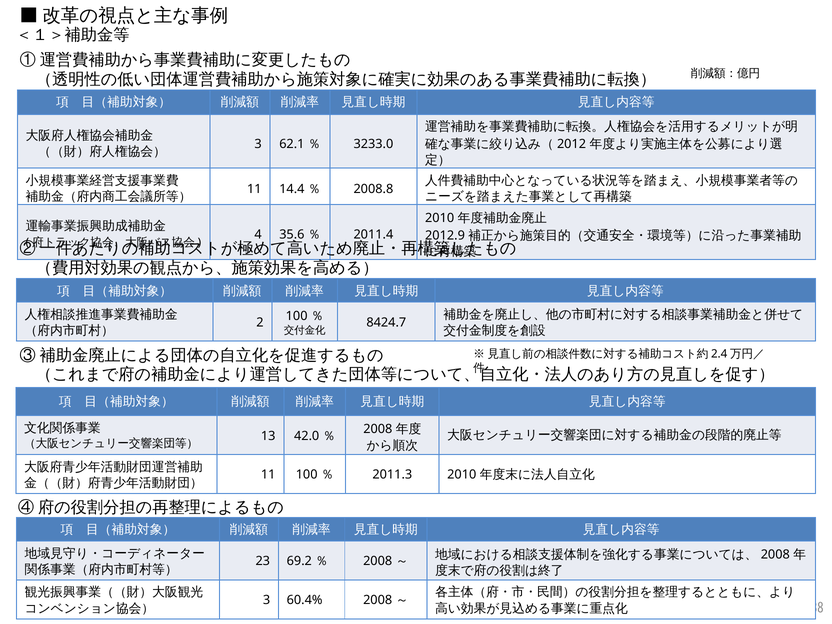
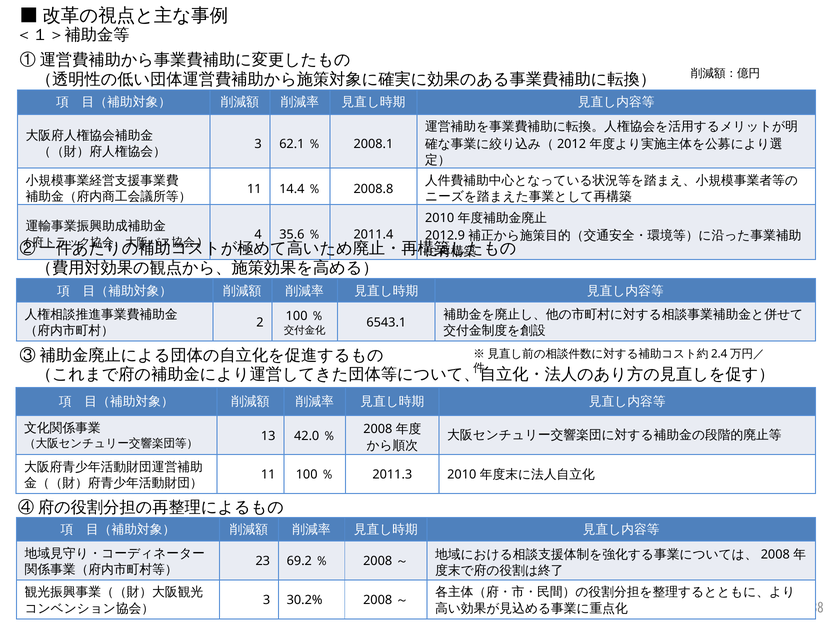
3233.0: 3233.0 -> 2008.1
8424.7: 8424.7 -> 6543.1
60.4%: 60.4% -> 30.2%
